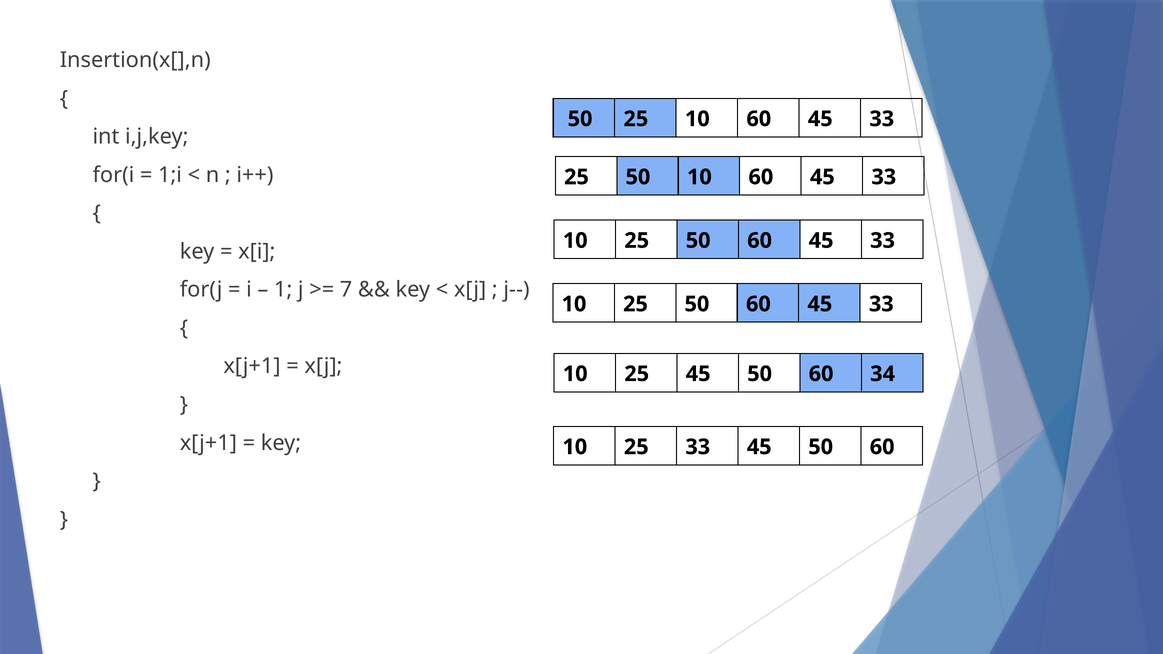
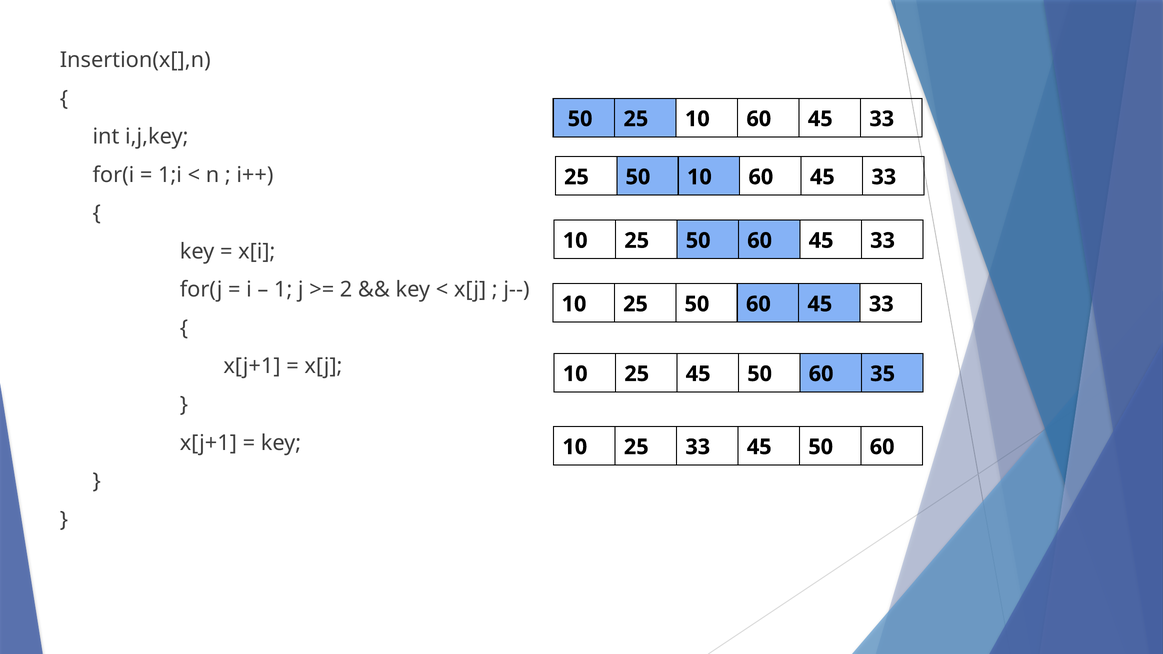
7: 7 -> 2
34: 34 -> 35
